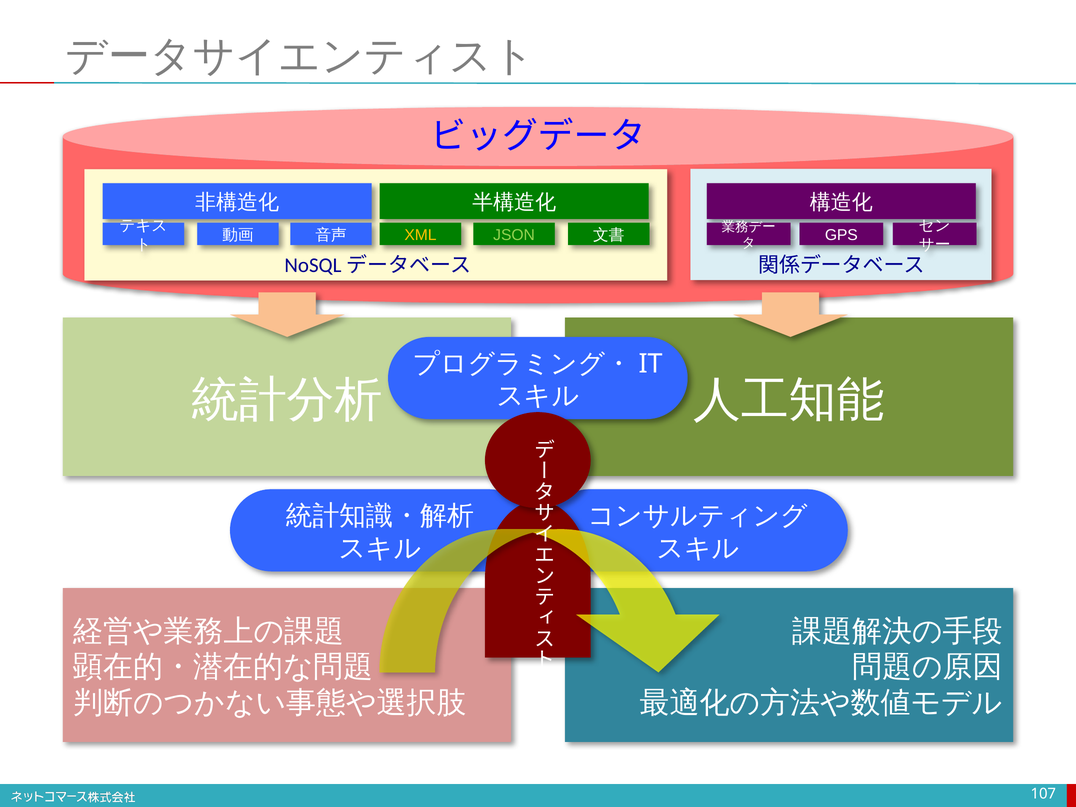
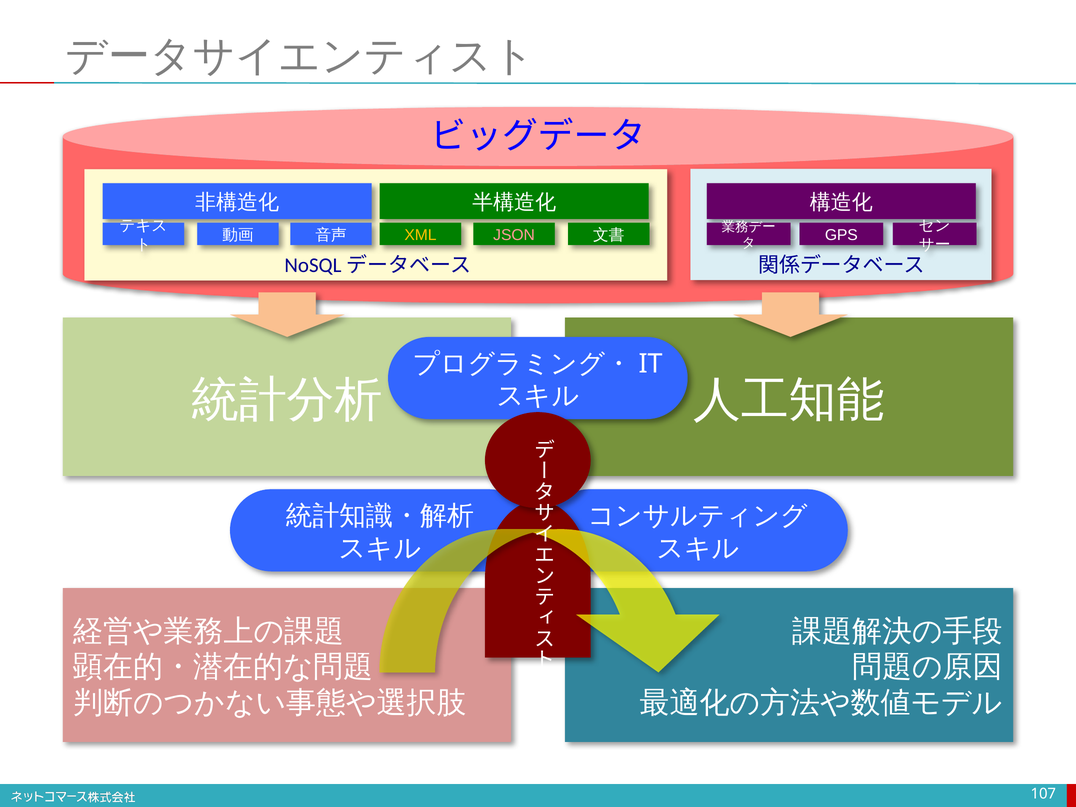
JSON colour: light green -> pink
